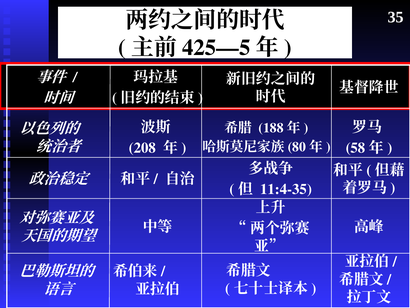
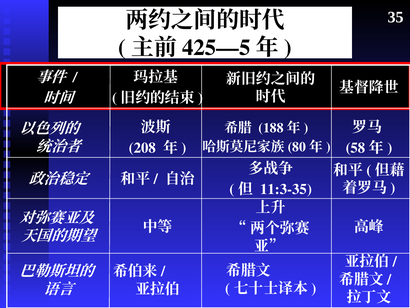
11:4-35: 11:4-35 -> 11:3-35
